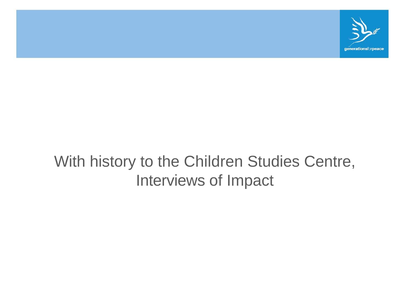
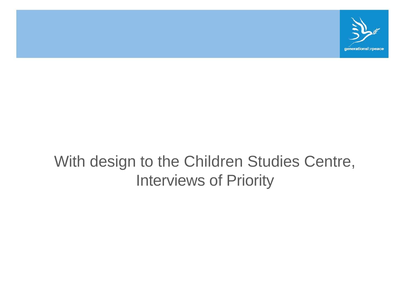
history: history -> design
Impact: Impact -> Priority
